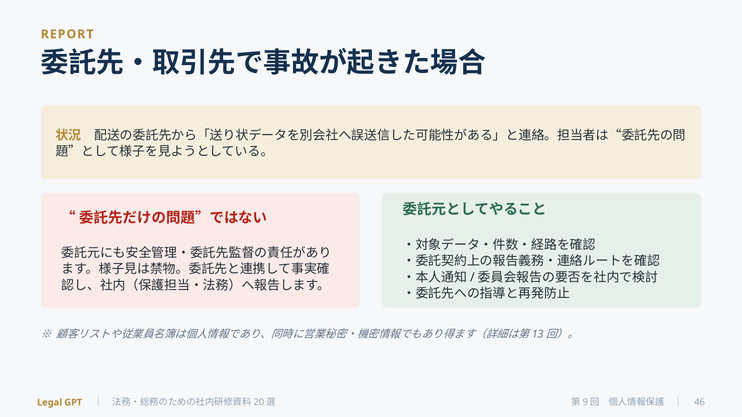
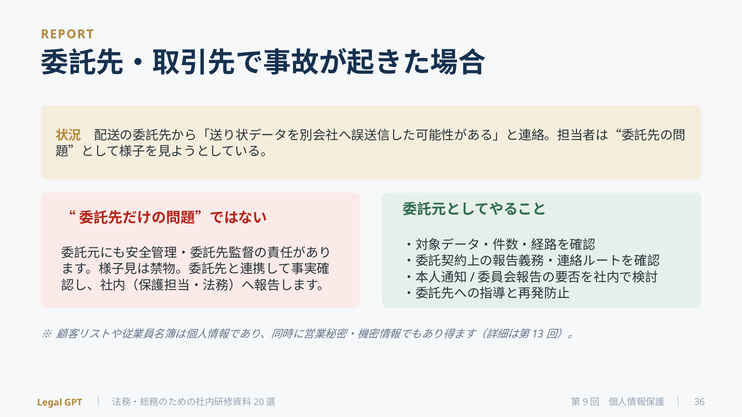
46: 46 -> 36
